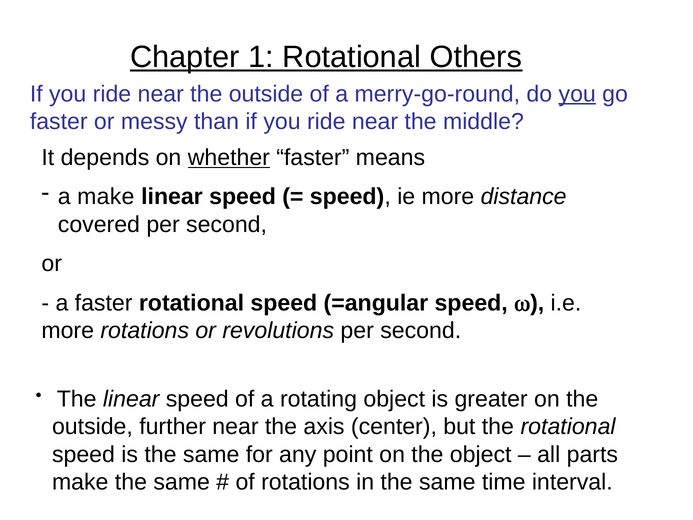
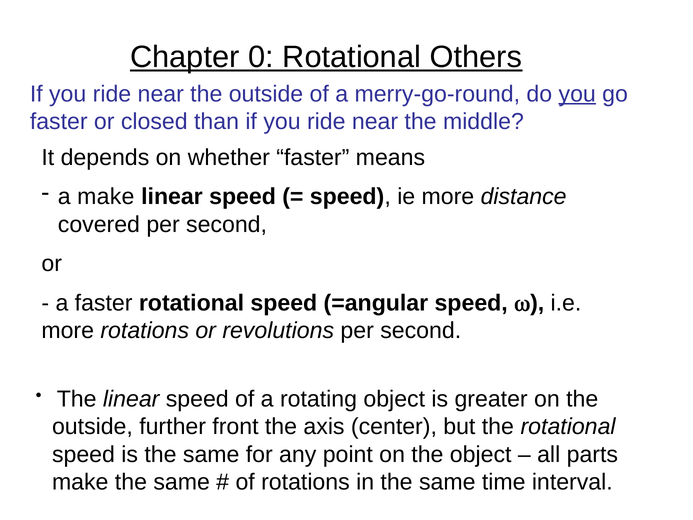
1: 1 -> 0
messy: messy -> closed
whether underline: present -> none
further near: near -> front
